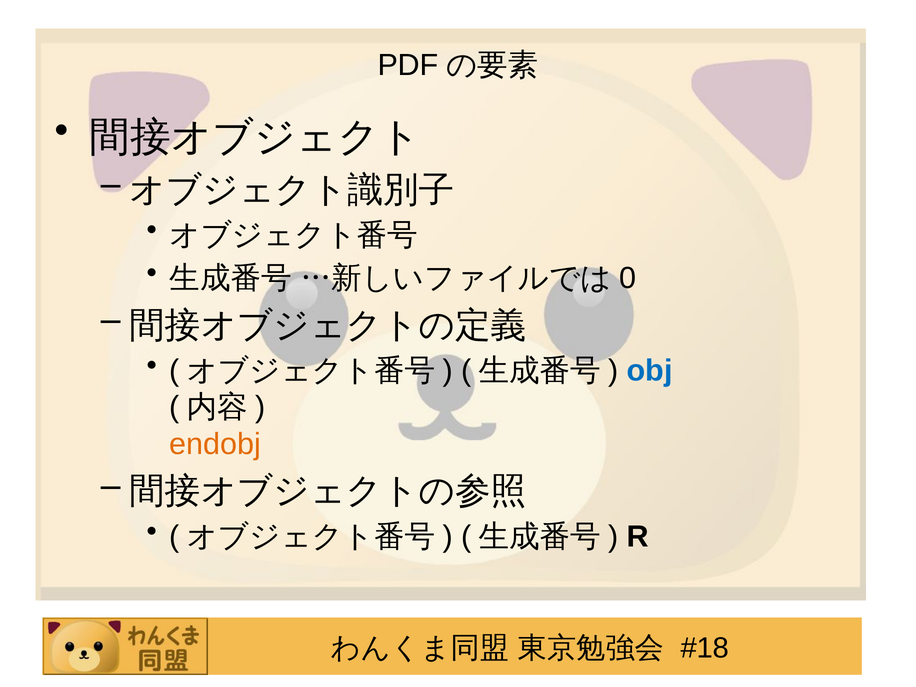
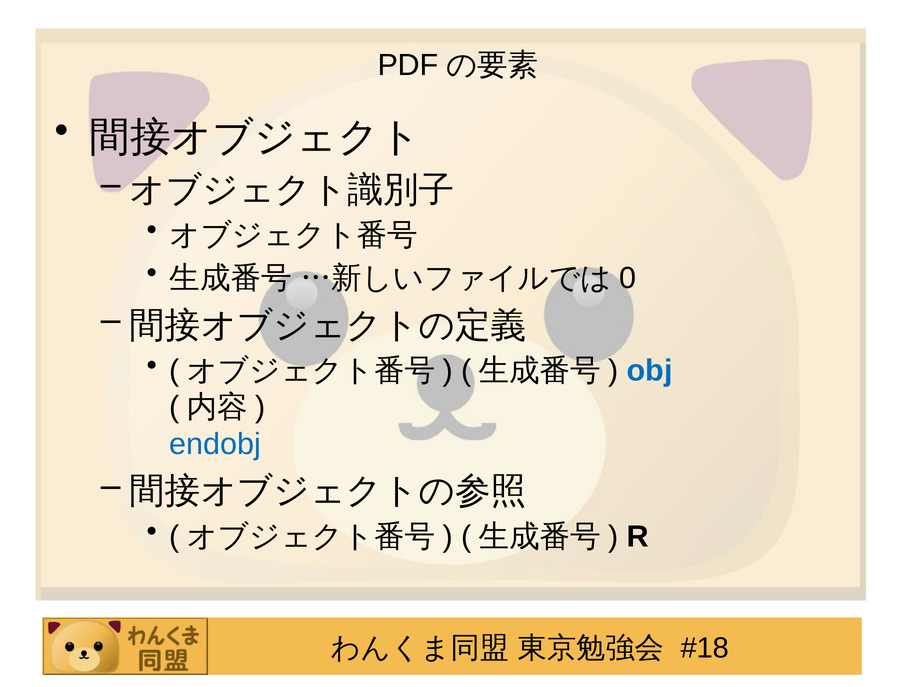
endobj colour: orange -> blue
